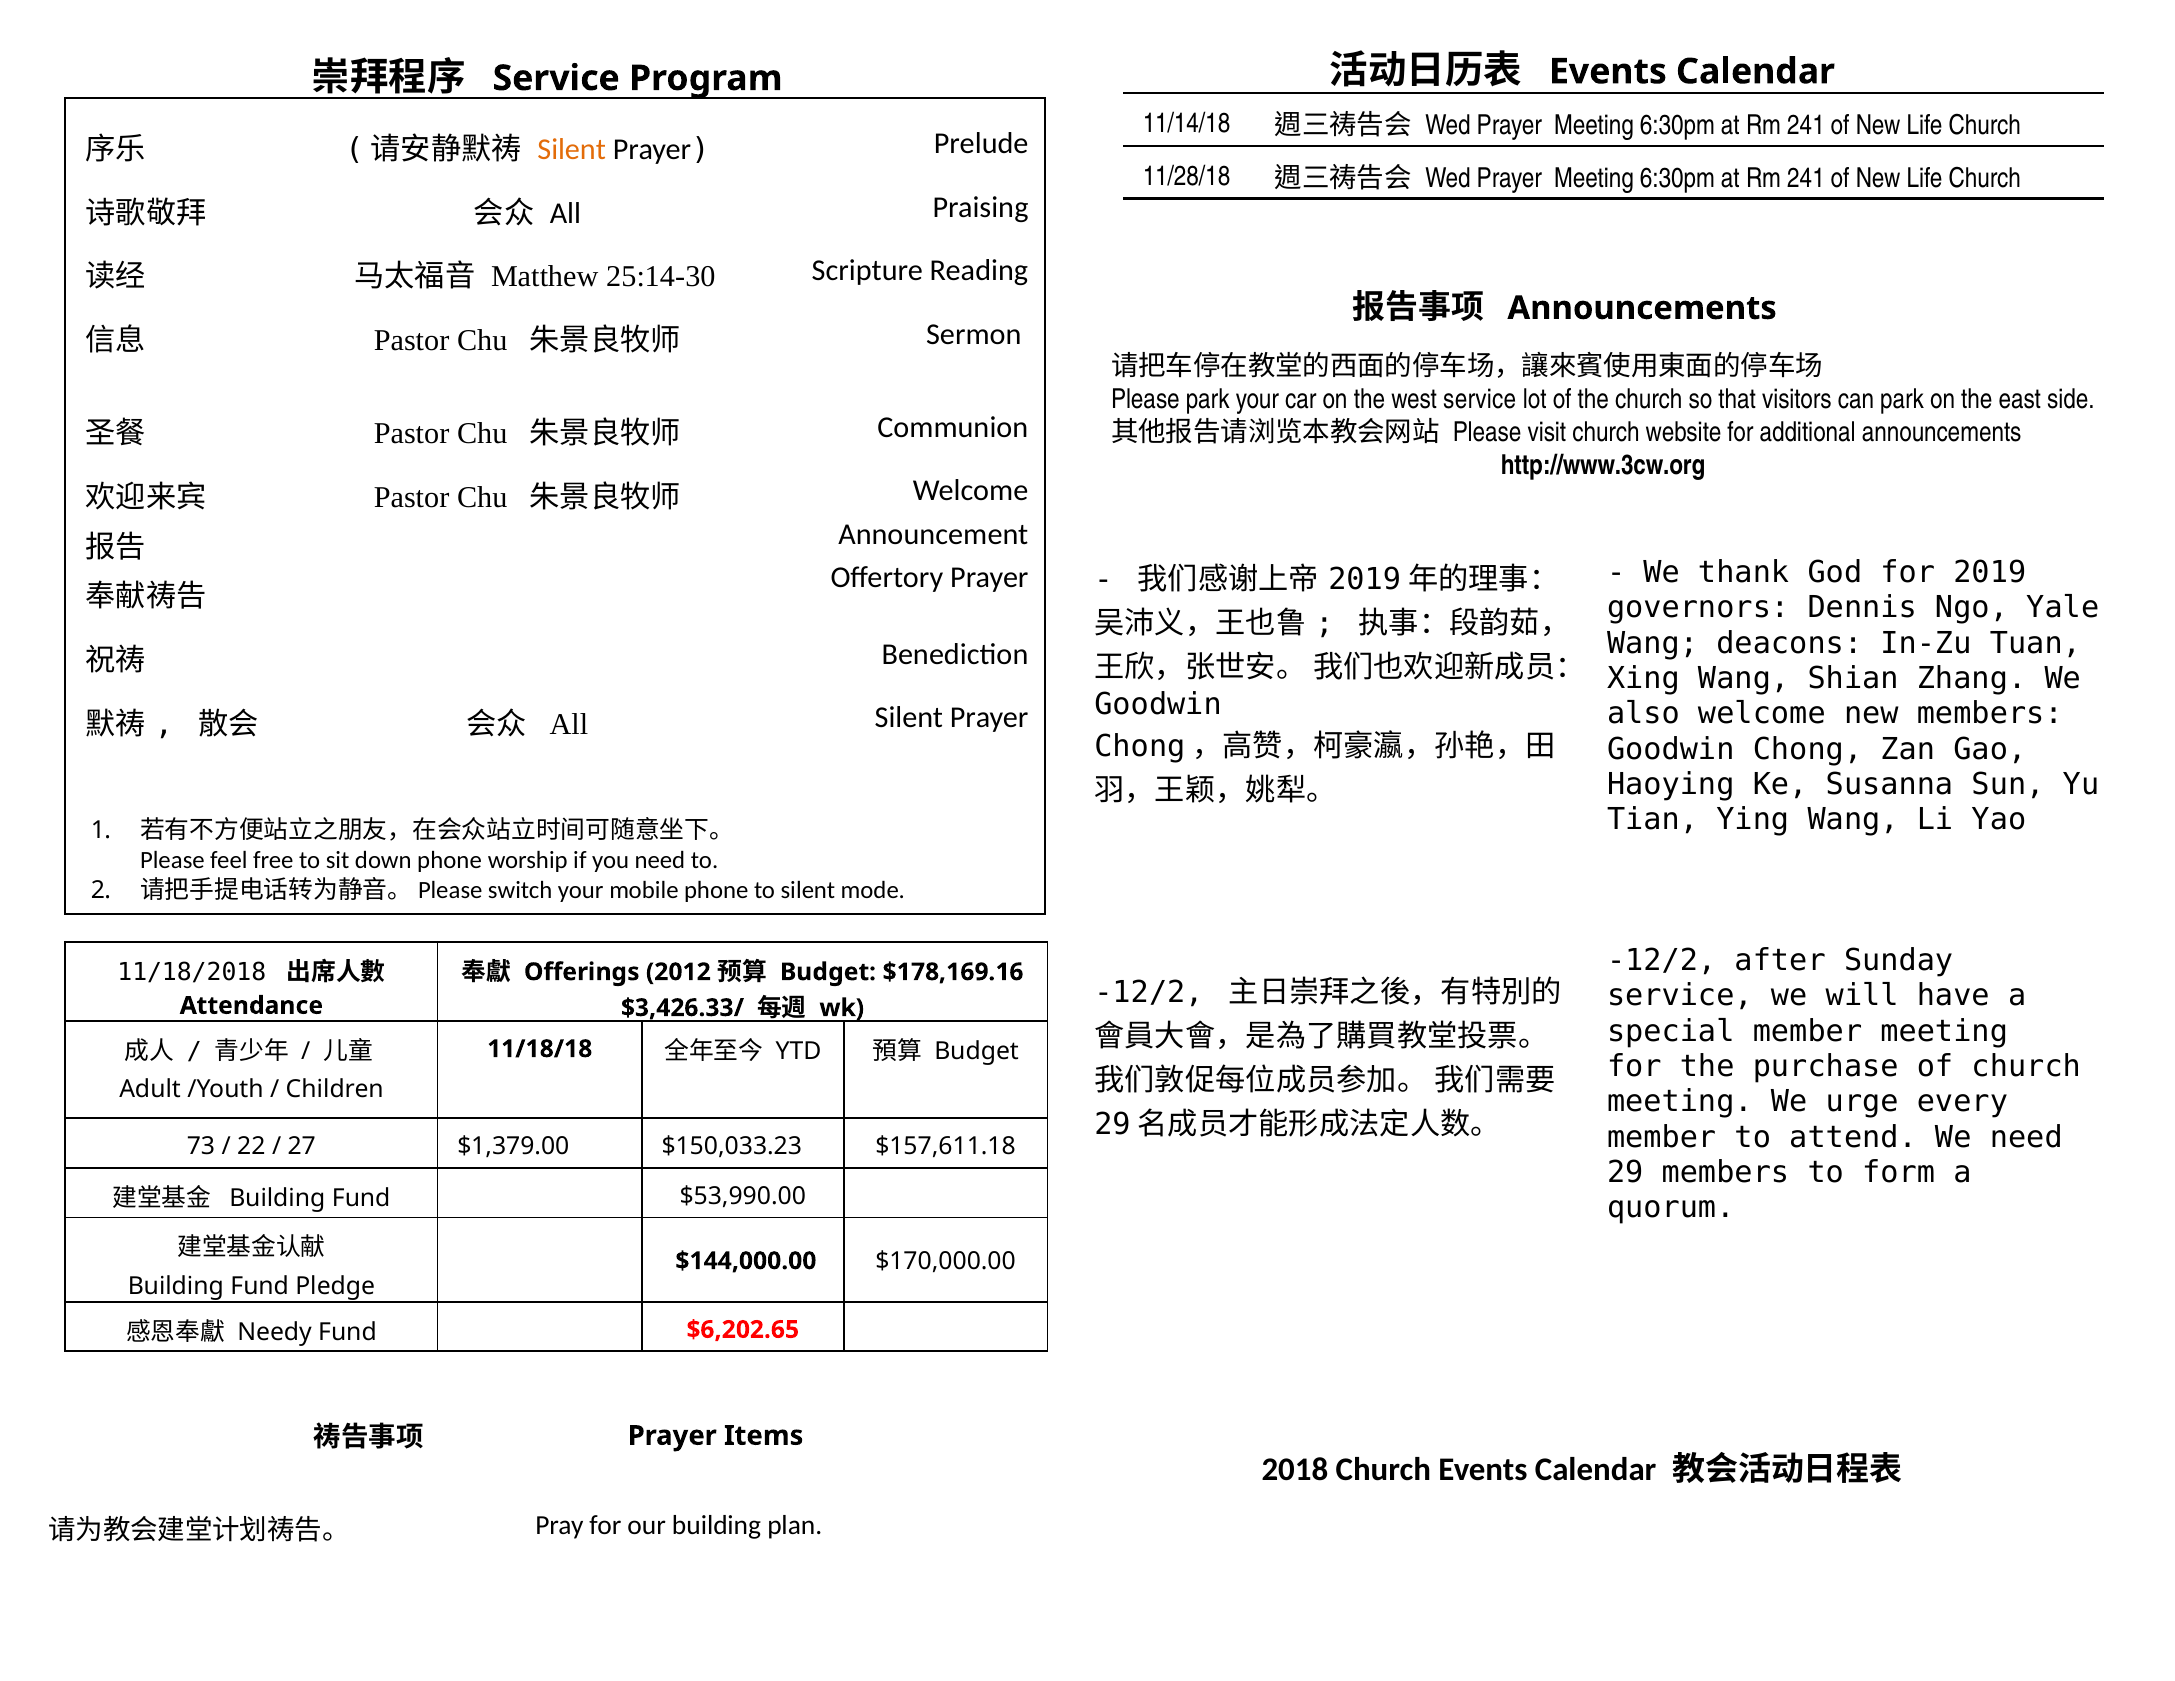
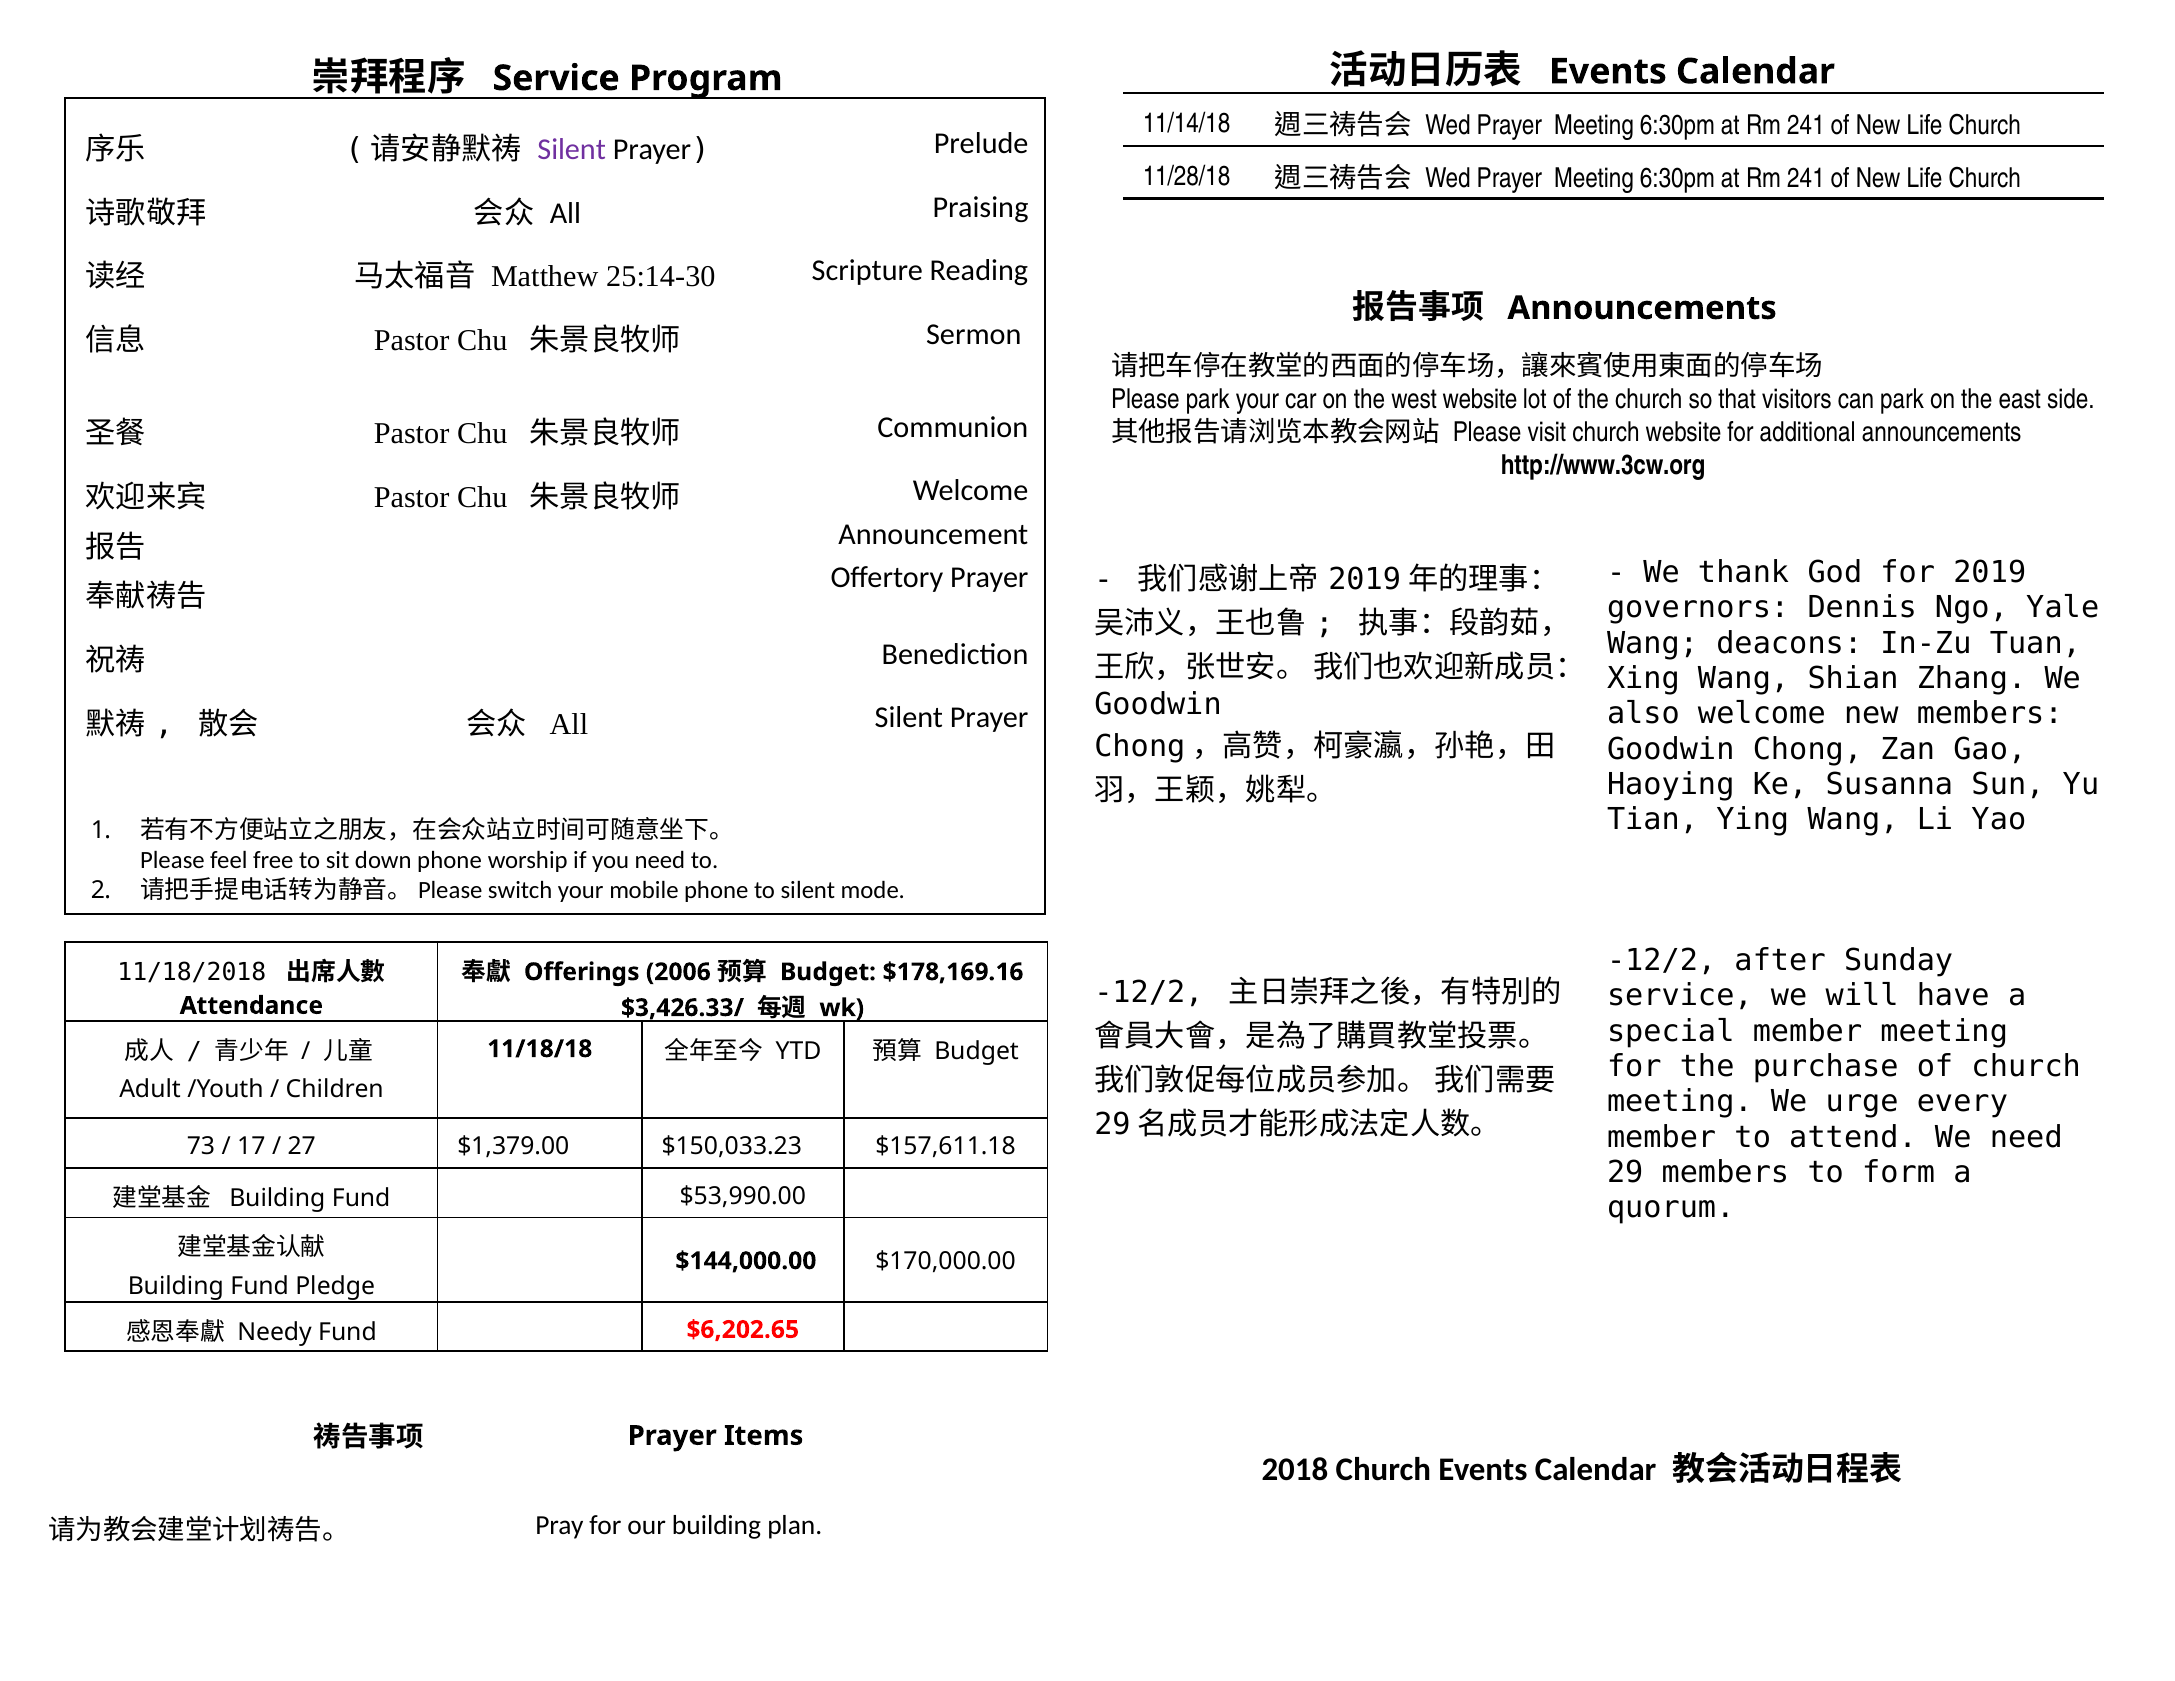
Silent at (572, 150) colour: orange -> purple
west service: service -> website
2012: 2012 -> 2006
22: 22 -> 17
